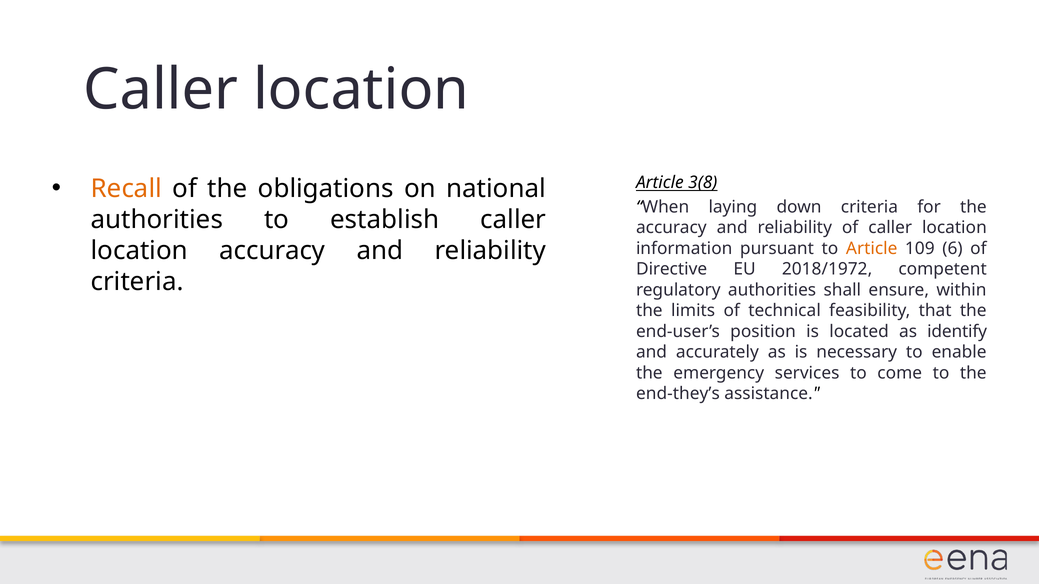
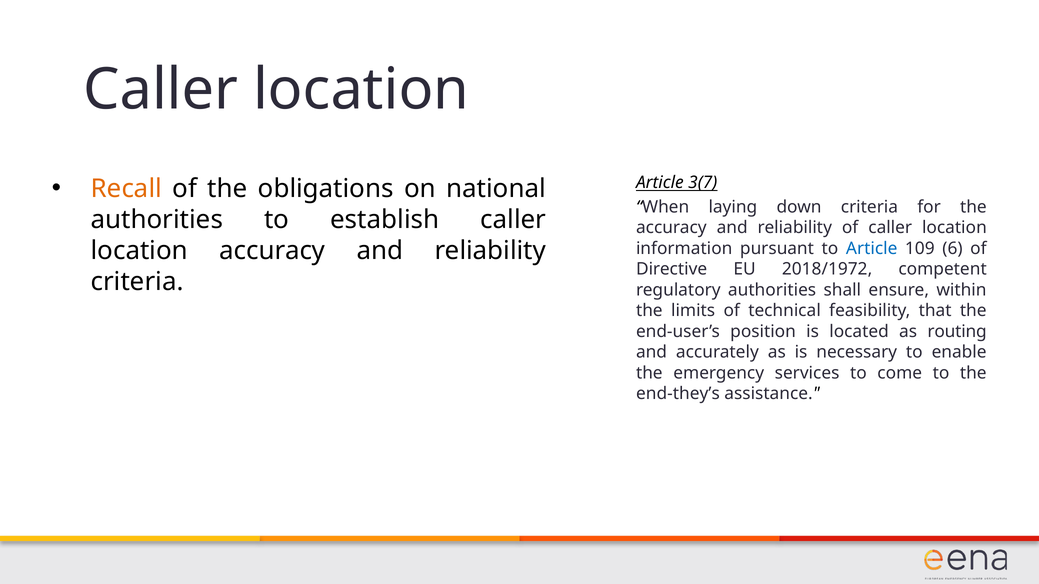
3(8: 3(8 -> 3(7
Article at (872, 249) colour: orange -> blue
identify: identify -> routing
